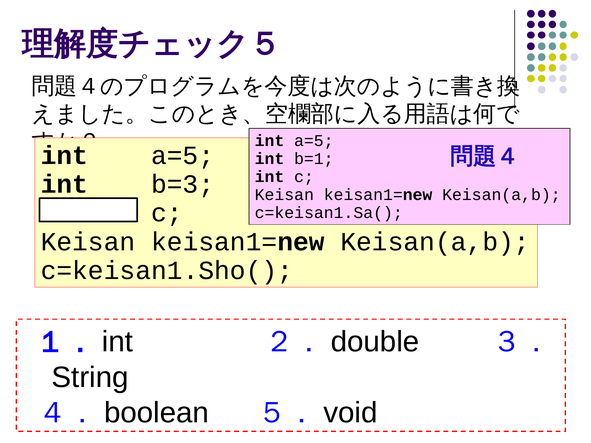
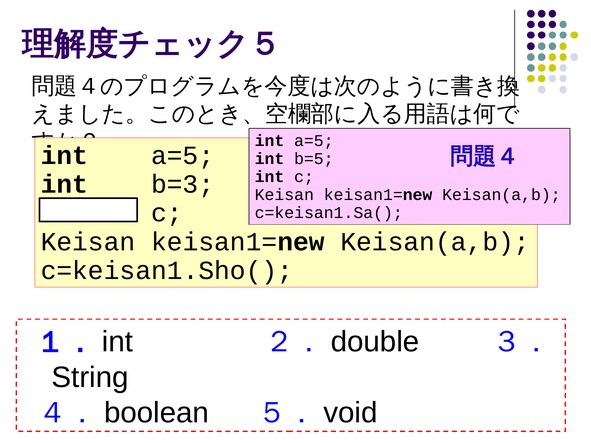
b=1: b=1 -> b=5
